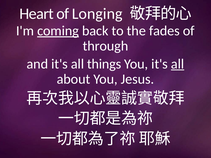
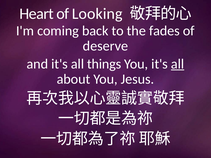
Longing: Longing -> Looking
coming underline: present -> none
through: through -> deserve
